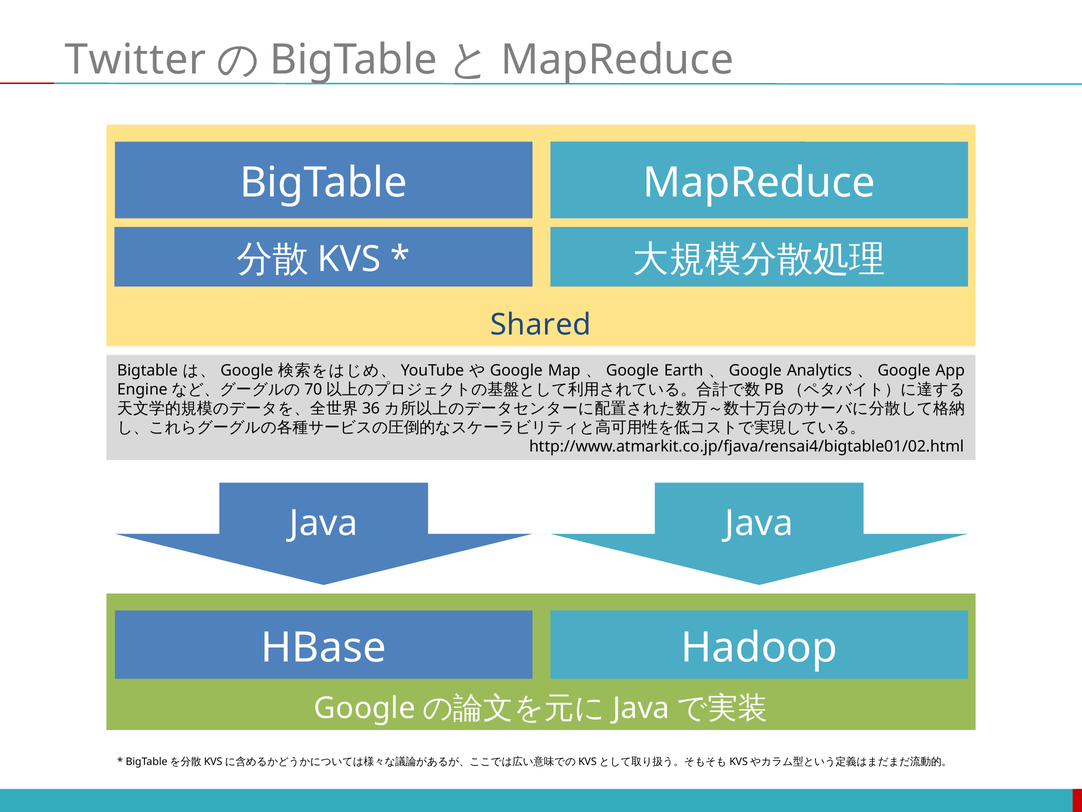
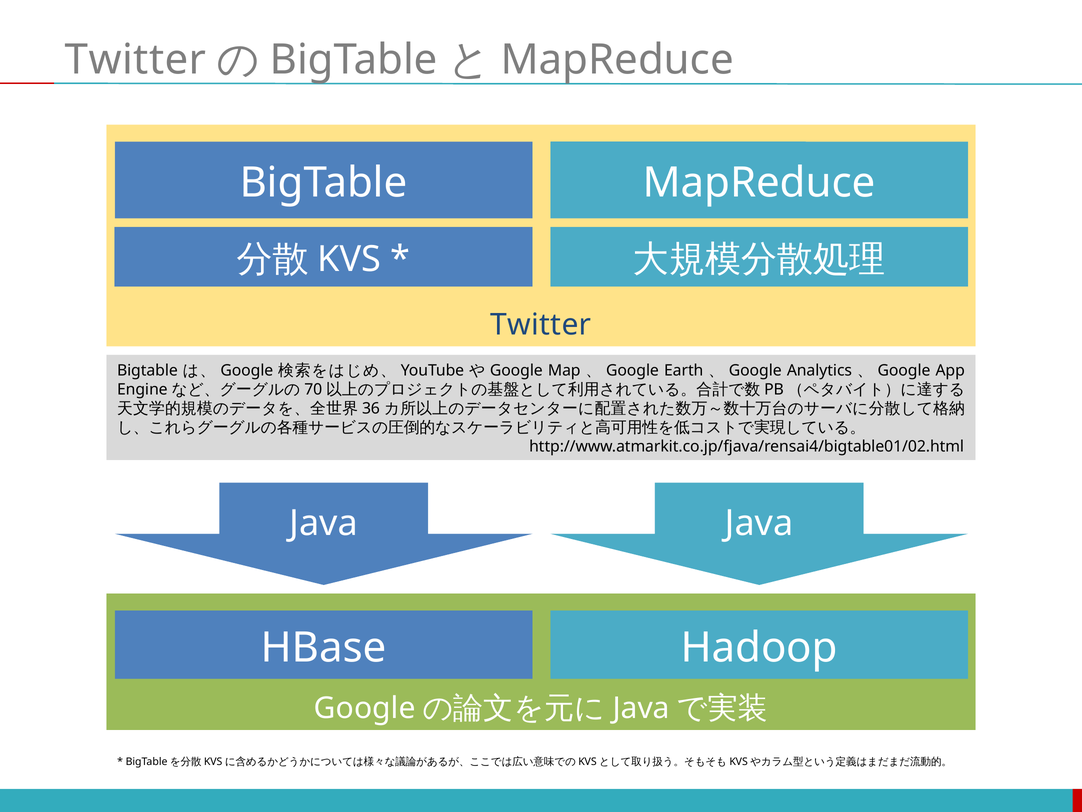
Shared at (541, 325): Shared -> Twitter
